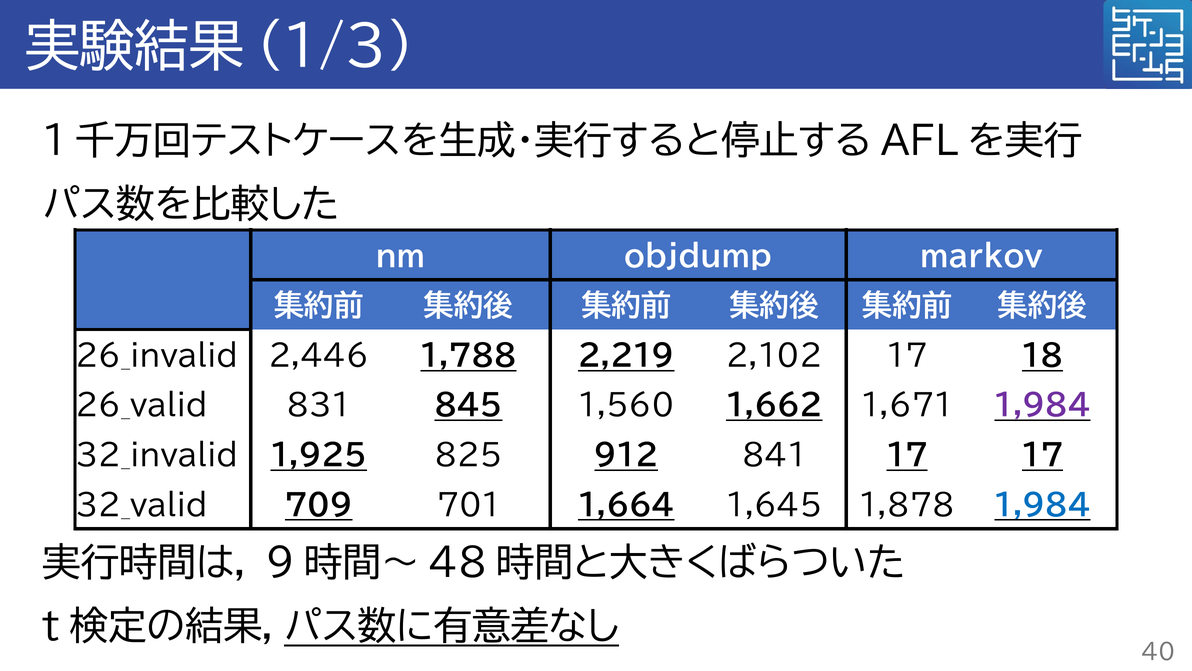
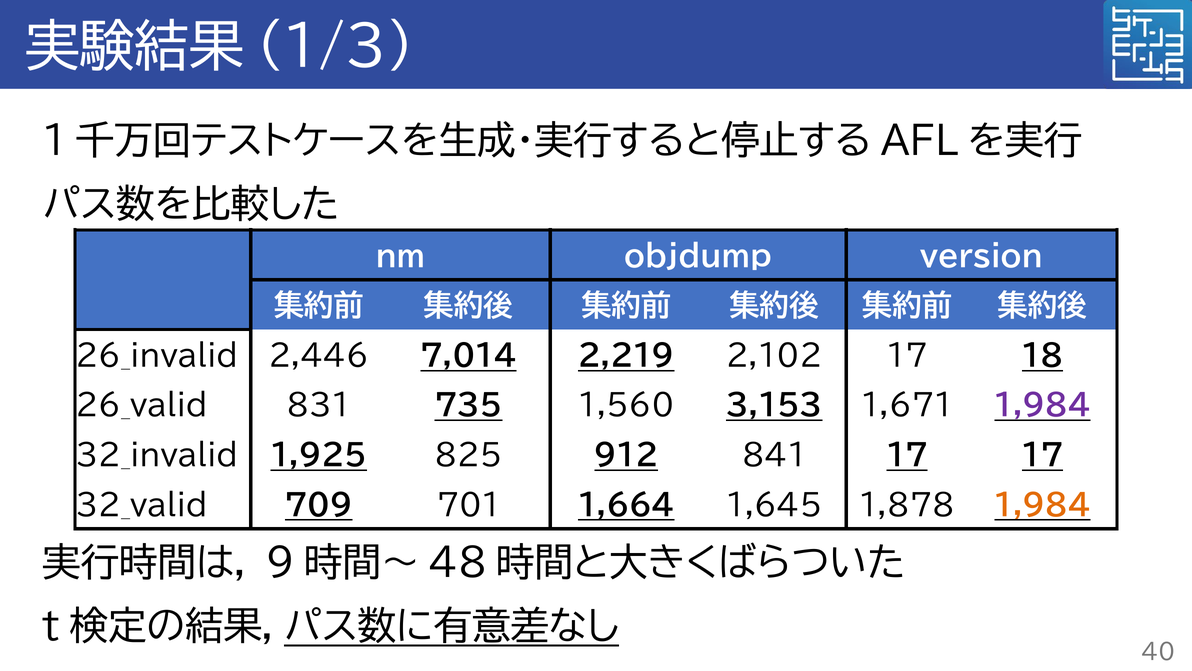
markov: markov -> version
1,788: 1,788 -> 7,014
845: 845 -> 735
1,662: 1,662 -> 3,153
1,984 at (1043, 505) colour: blue -> orange
